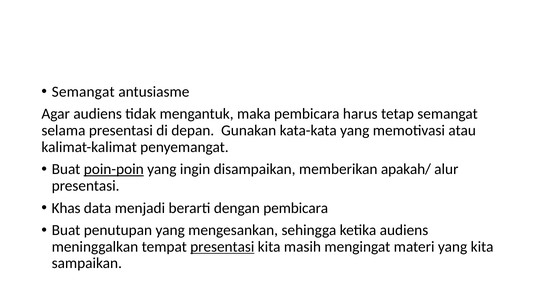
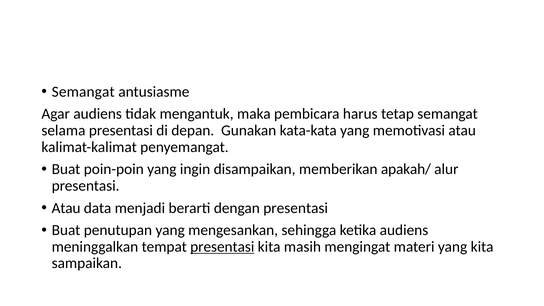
poin-poin underline: present -> none
Khas at (66, 208): Khas -> Atau
dengan pembicara: pembicara -> presentasi
